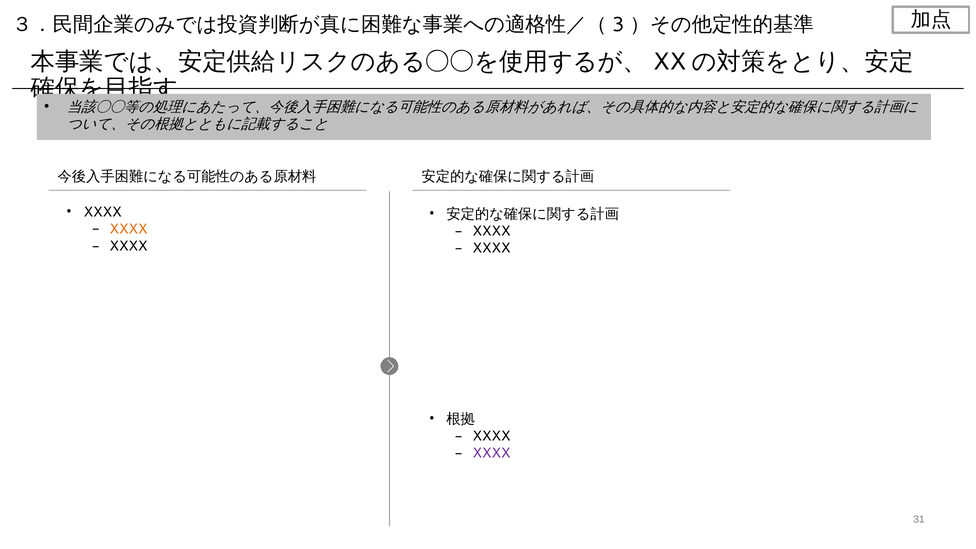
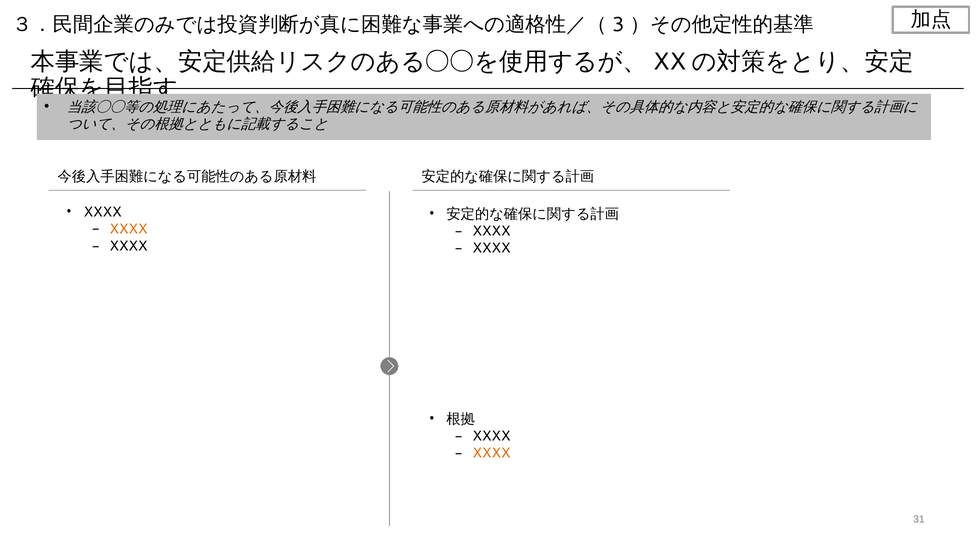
XXXX at (491, 453) colour: purple -> orange
